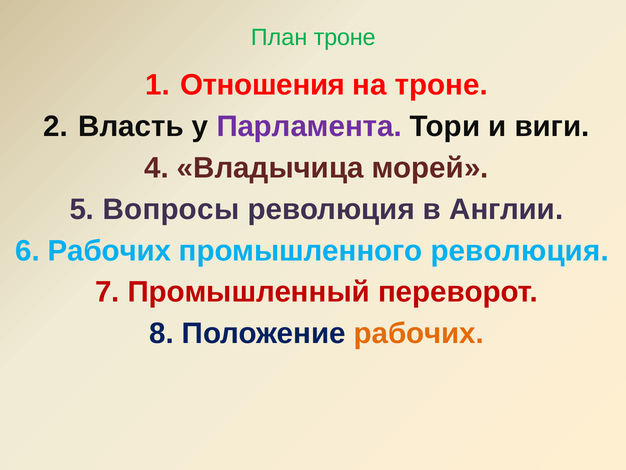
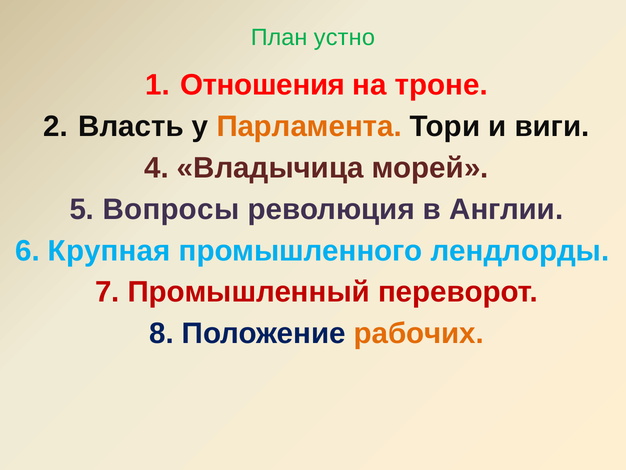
План троне: троне -> устно
Парламента colour: purple -> orange
6 Рабочих: Рабочих -> Крупная
промышленного революция: революция -> лендлорды
